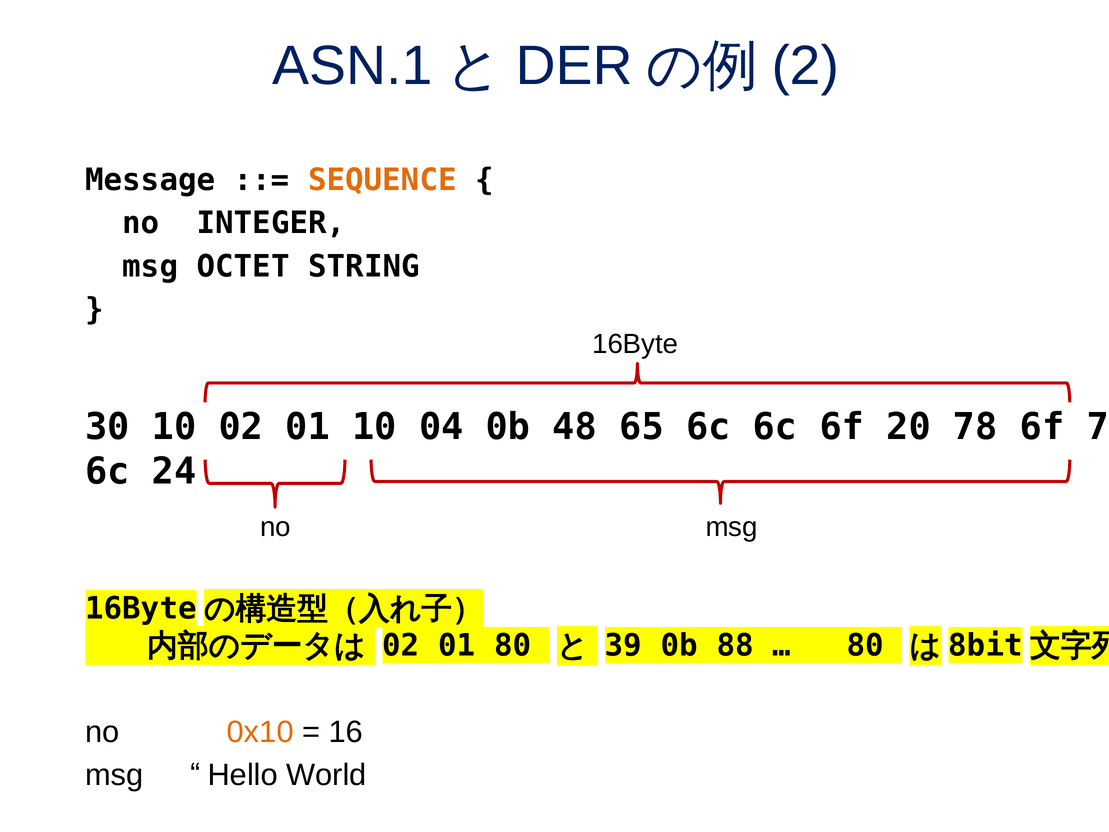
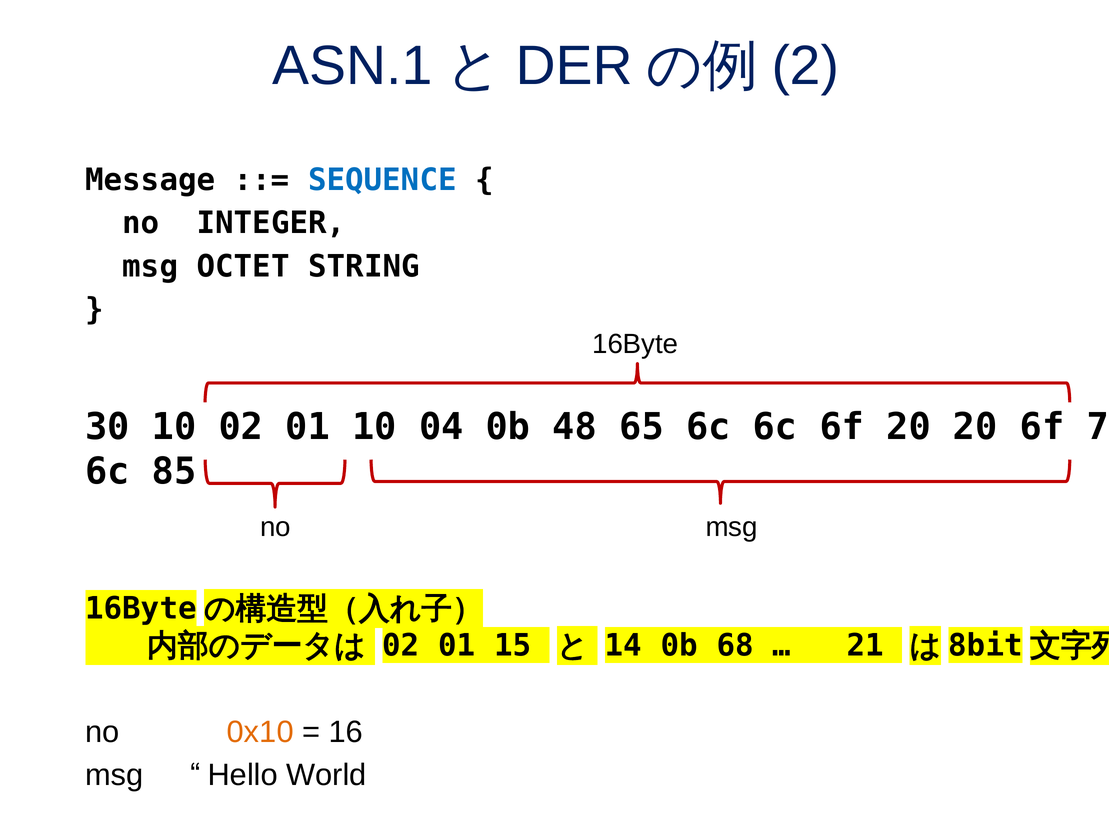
SEQUENCE colour: orange -> blue
20 78: 78 -> 20
24: 24 -> 85
01 80: 80 -> 15
39: 39 -> 14
88: 88 -> 68
80 at (865, 645): 80 -> 21
